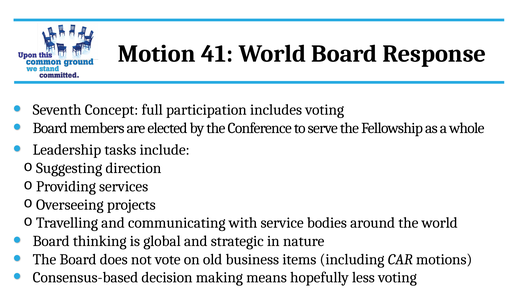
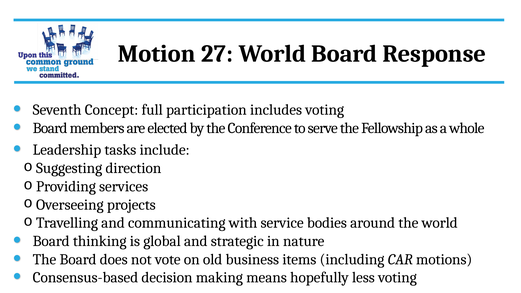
41: 41 -> 27
